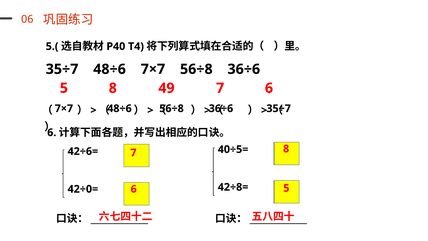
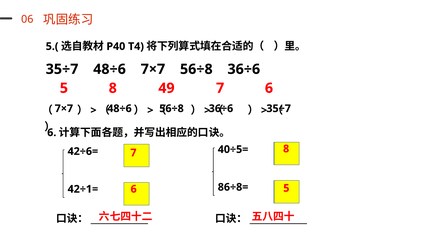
42÷8=: 42÷8= -> 86÷8=
42÷0=: 42÷0= -> 42÷1=
